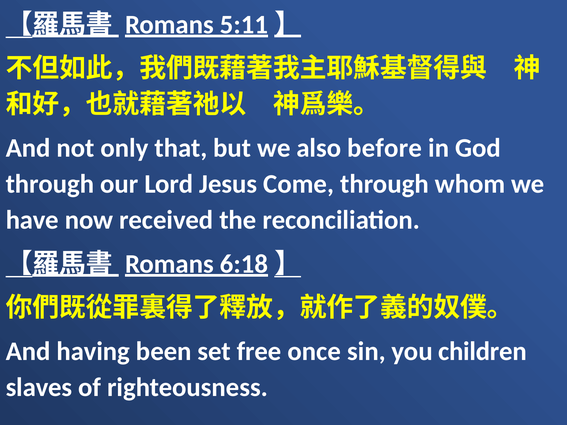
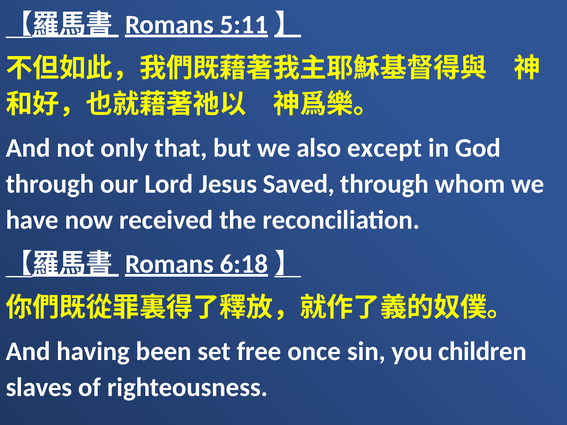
before: before -> except
Come: Come -> Saved
